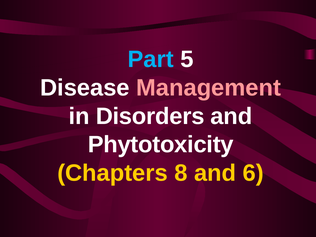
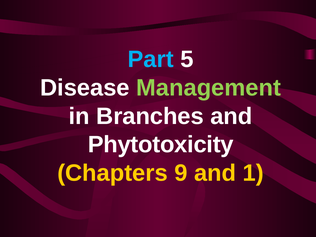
Management colour: pink -> light green
Disorders: Disorders -> Branches
8: 8 -> 9
6: 6 -> 1
